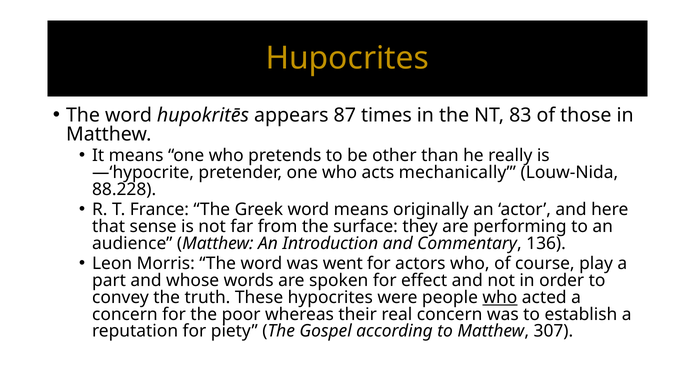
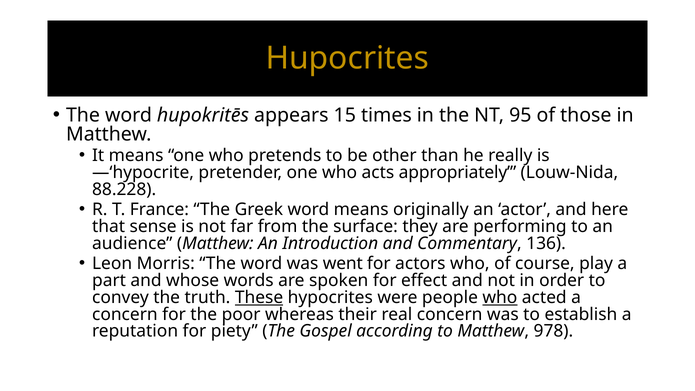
87: 87 -> 15
83: 83 -> 95
mechanically: mechanically -> appropriately
These underline: none -> present
307: 307 -> 978
